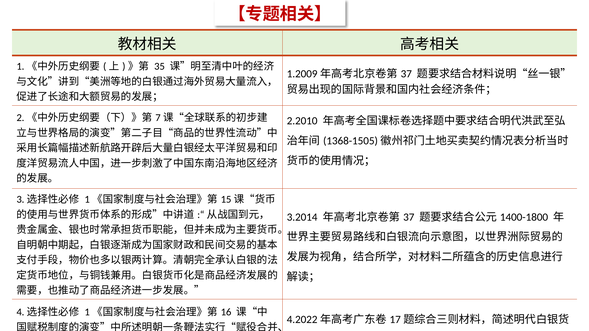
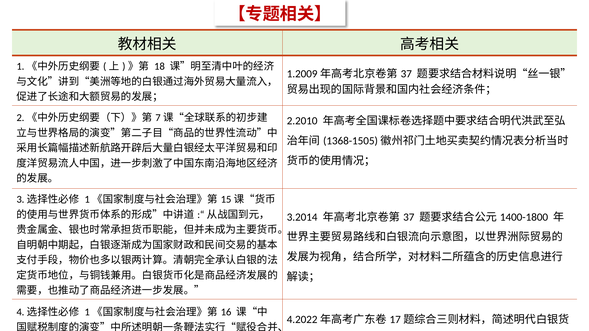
35: 35 -> 18
